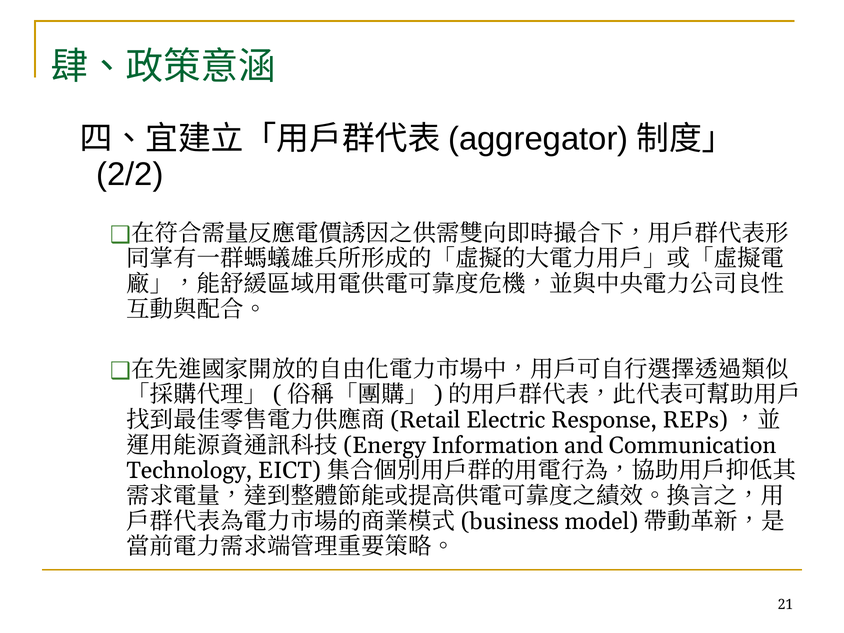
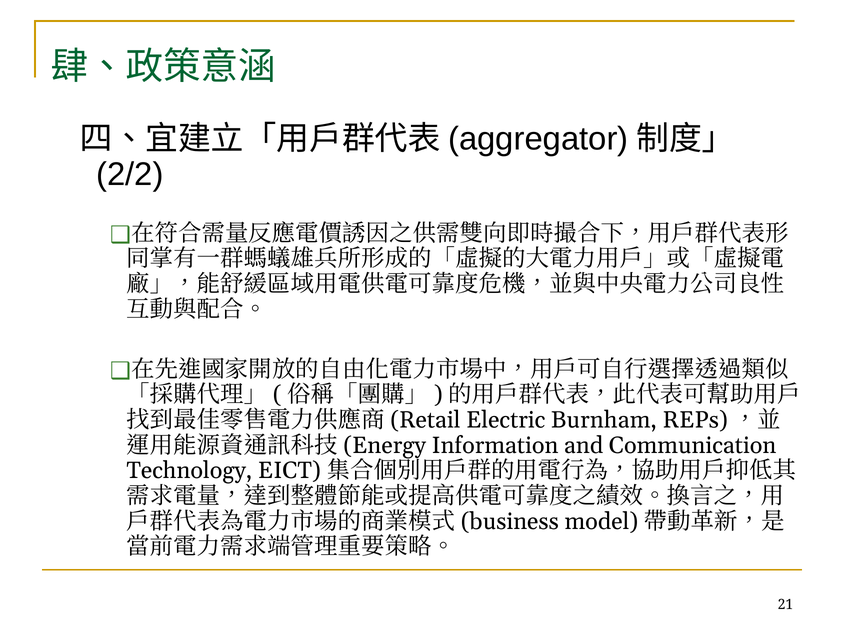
Response: Response -> Burnham
